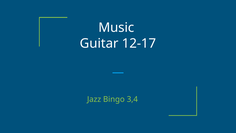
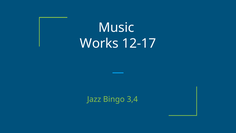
Guitar: Guitar -> Works
